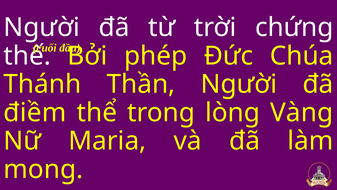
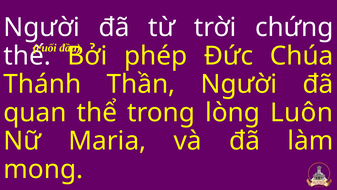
điềm: điềm -> quan
Vàng: Vàng -> Luôn
